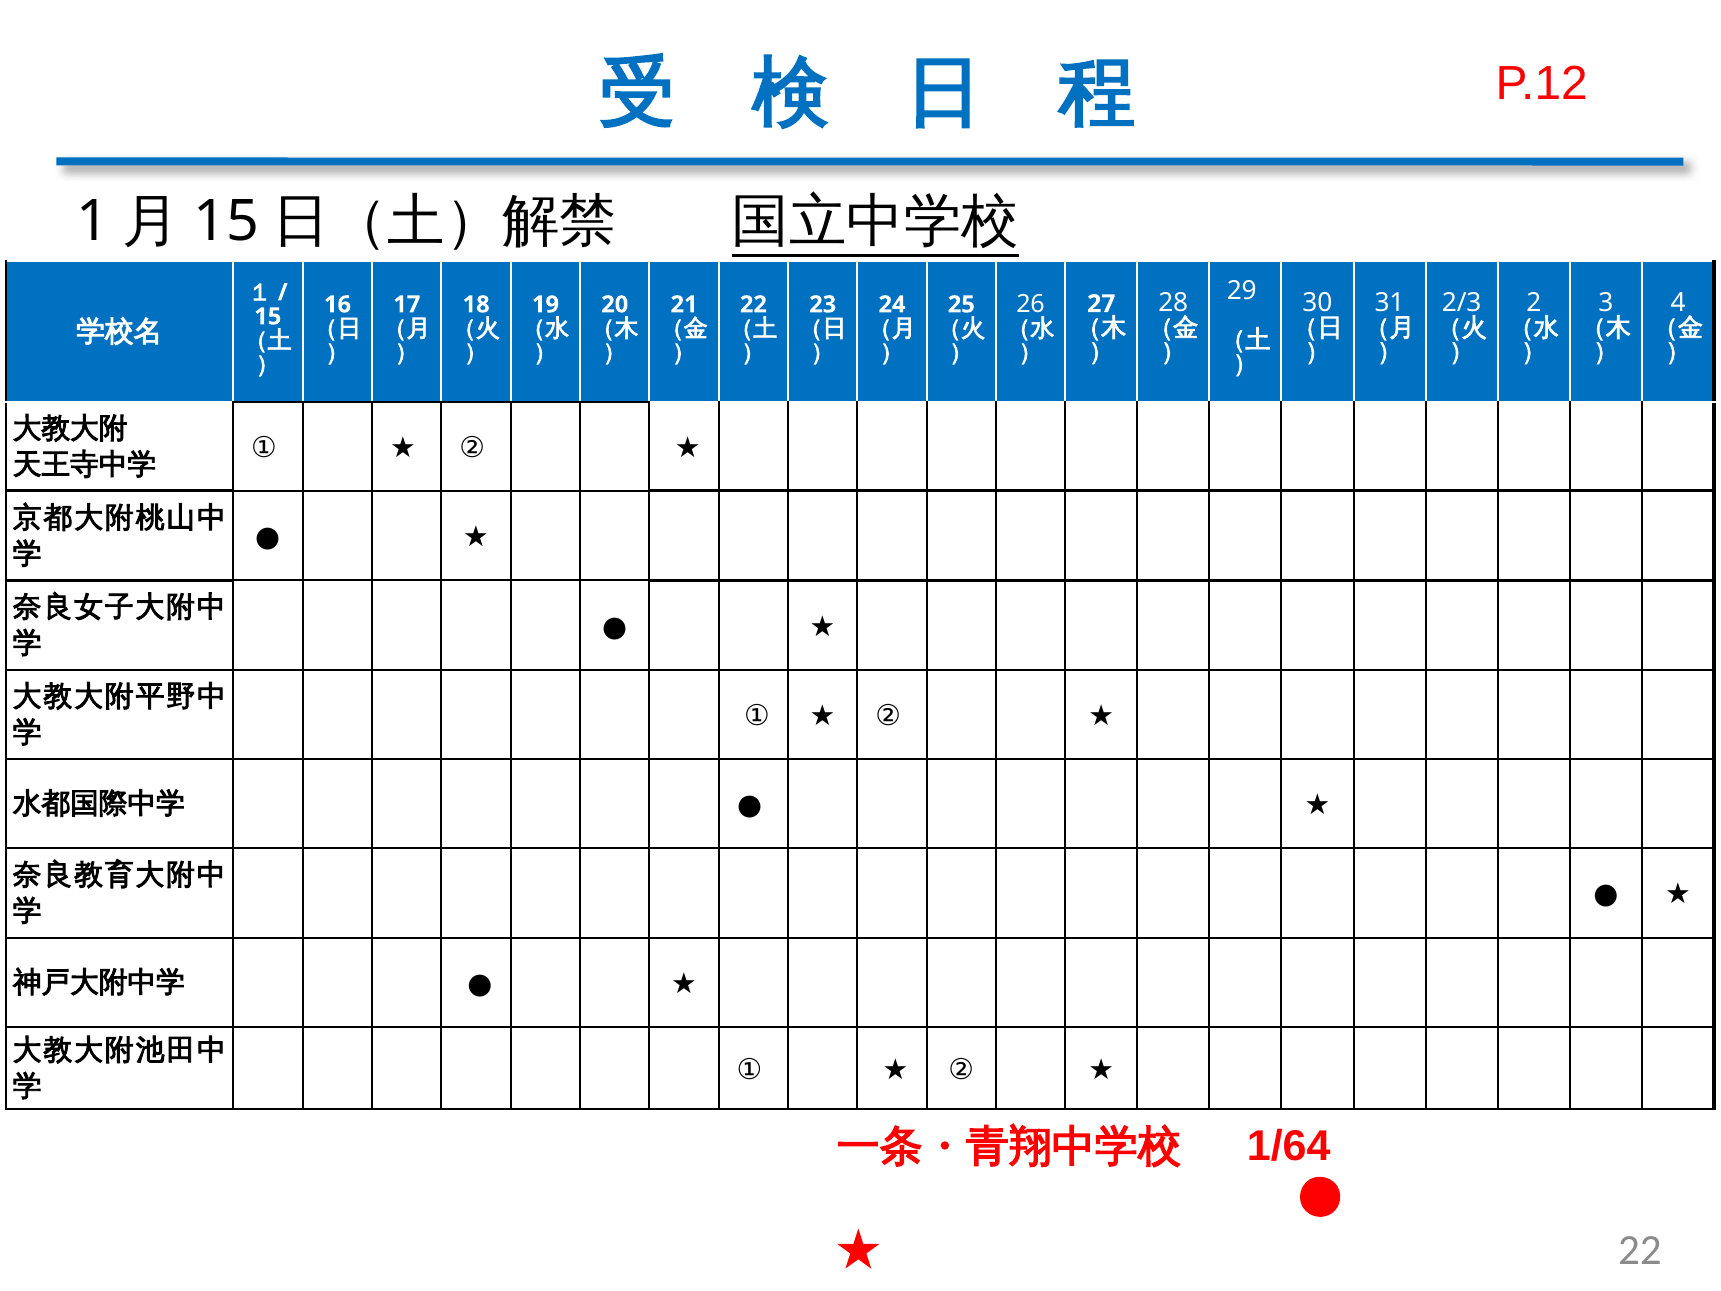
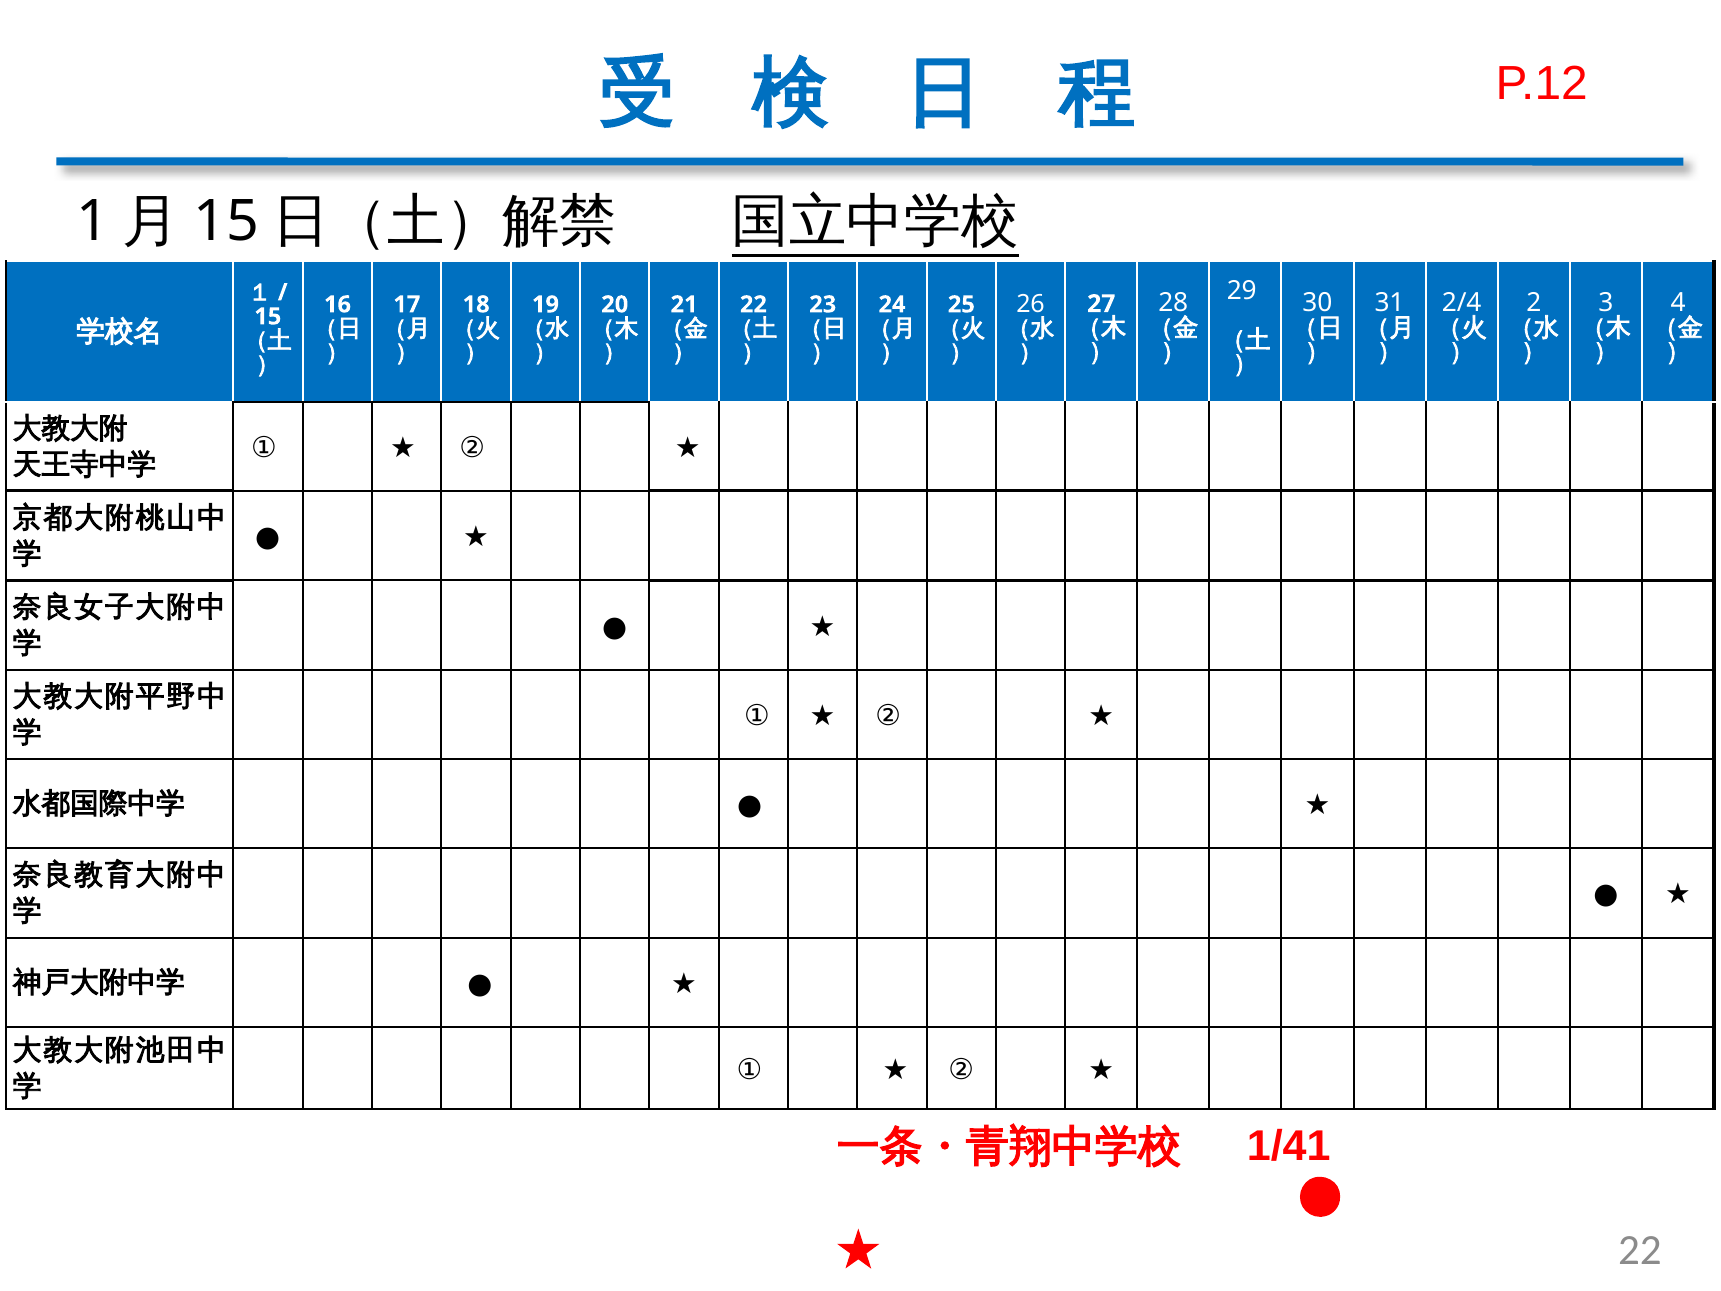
2/3 at (1462, 303): 2/3 -> 2/4
1/64: 1/64 -> 1/41
